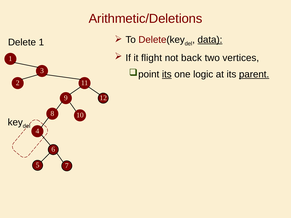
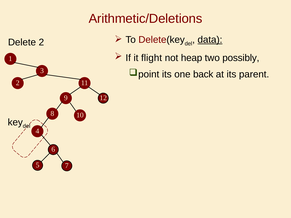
Delete 1: 1 -> 2
back: back -> heap
vertices: vertices -> possibly
its at (167, 74) underline: present -> none
logic: logic -> back
parent underline: present -> none
